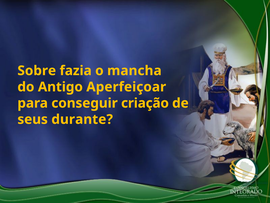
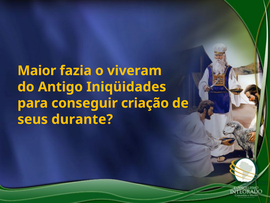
Sobre: Sobre -> Maior
mancha: mancha -> viveram
Aperfeiçoar: Aperfeiçoar -> Iniqüidades
